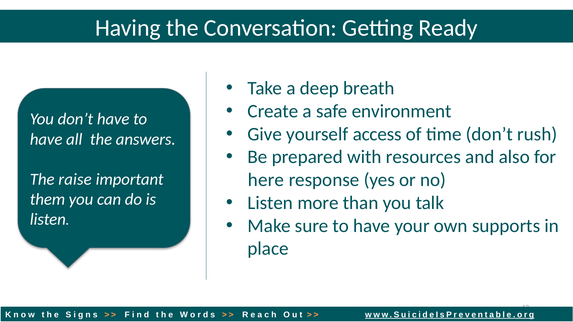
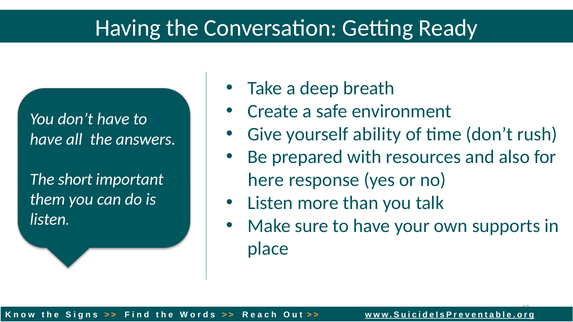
access: access -> ability
raise: raise -> short
